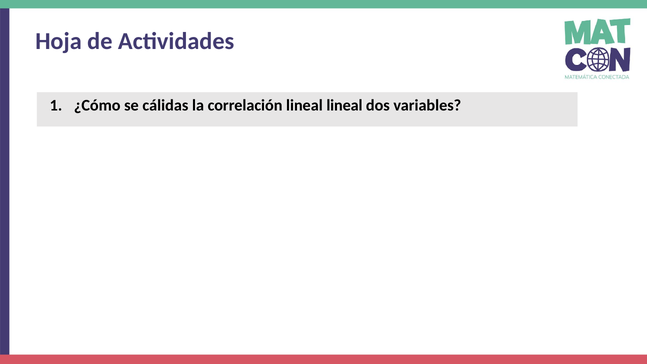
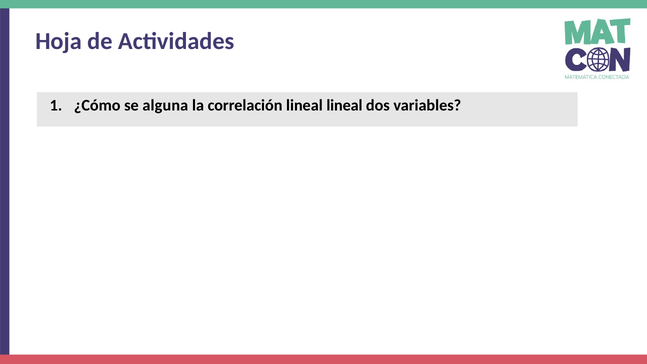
cálidas: cálidas -> alguna
